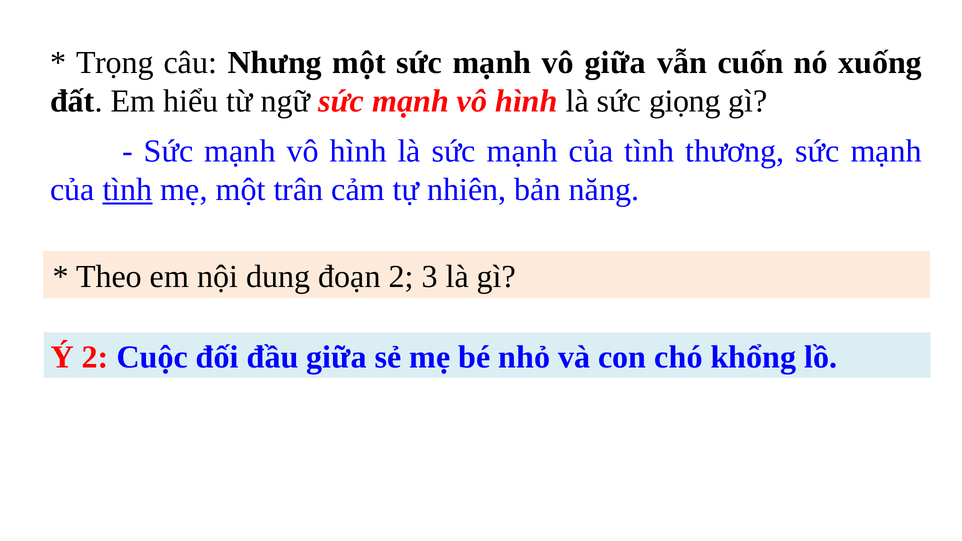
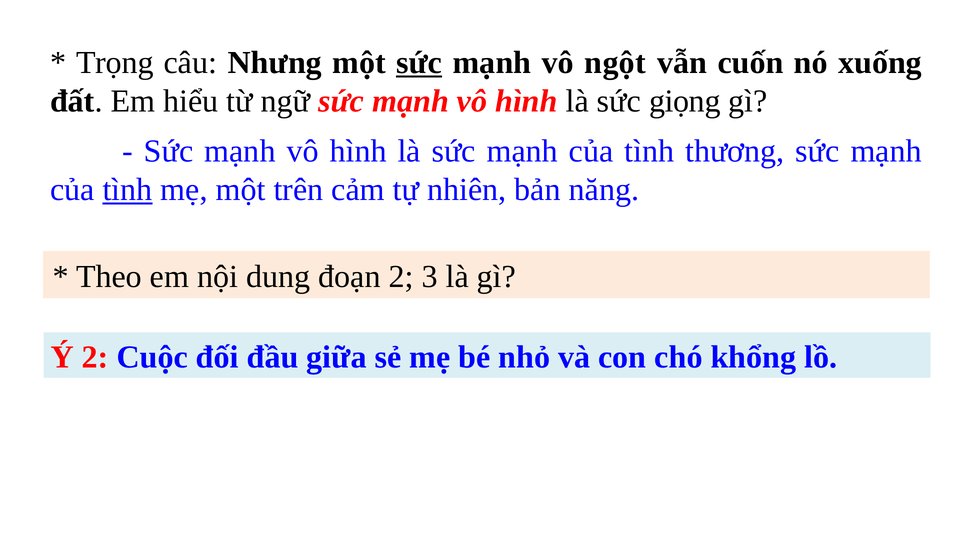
sức at (419, 63) underline: none -> present
vô giữa: giữa -> ngột
trân: trân -> trên
